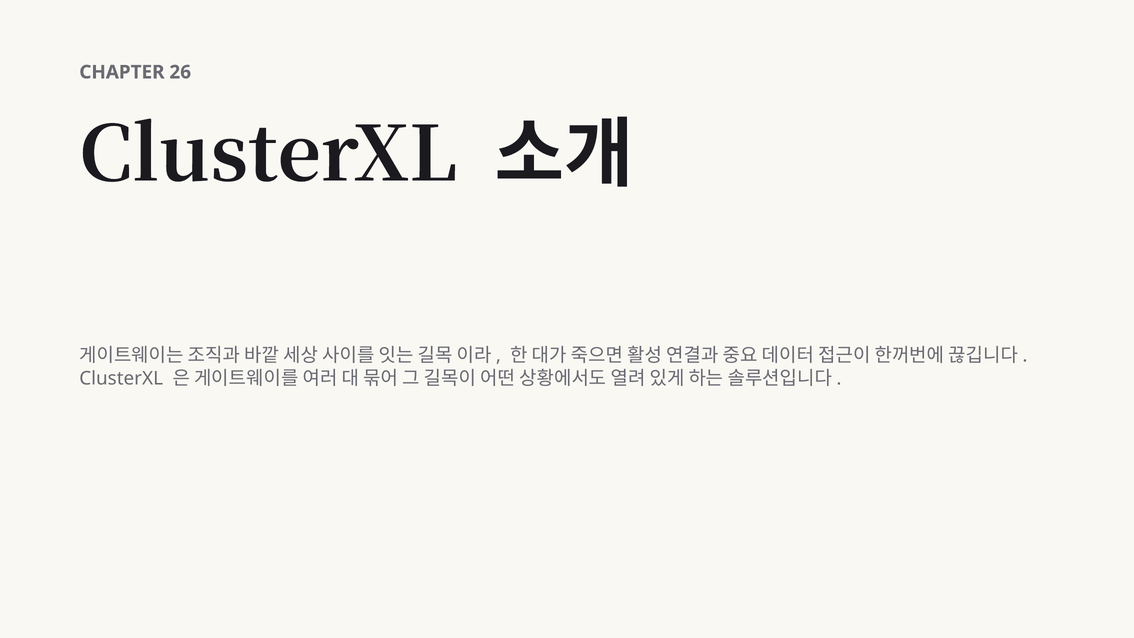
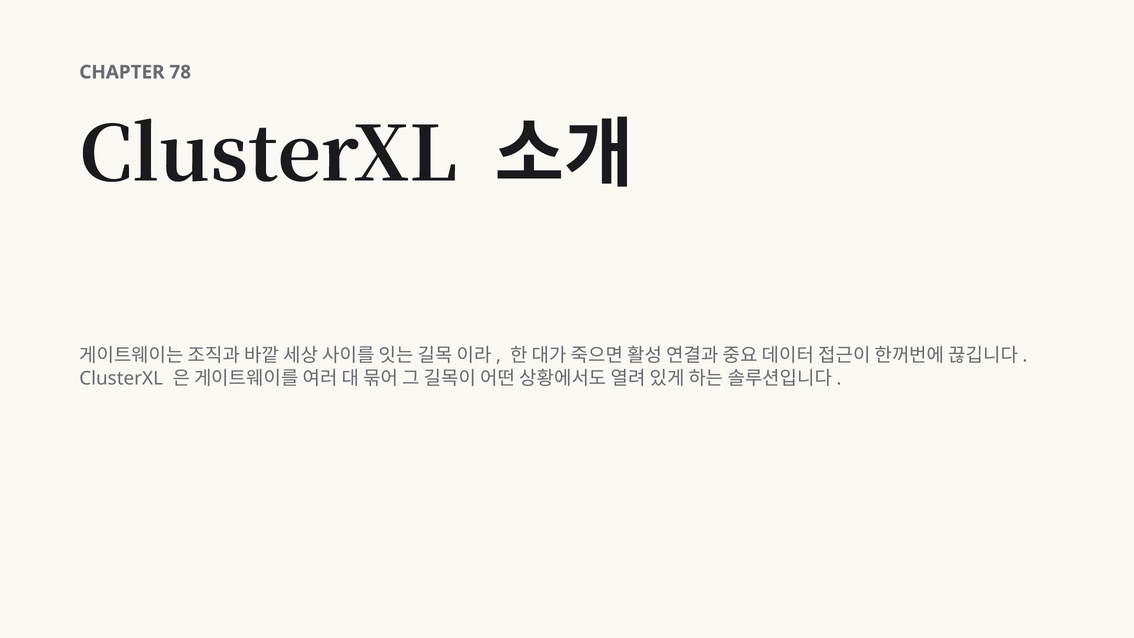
26: 26 -> 78
